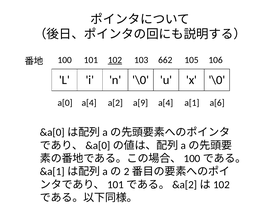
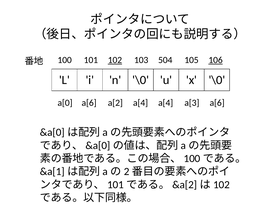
662: 662 -> 504
106 underline: none -> present
a[0 a[4: a[4 -> a[6
a[2 a[9: a[9 -> a[4
a[1: a[1 -> a[3
